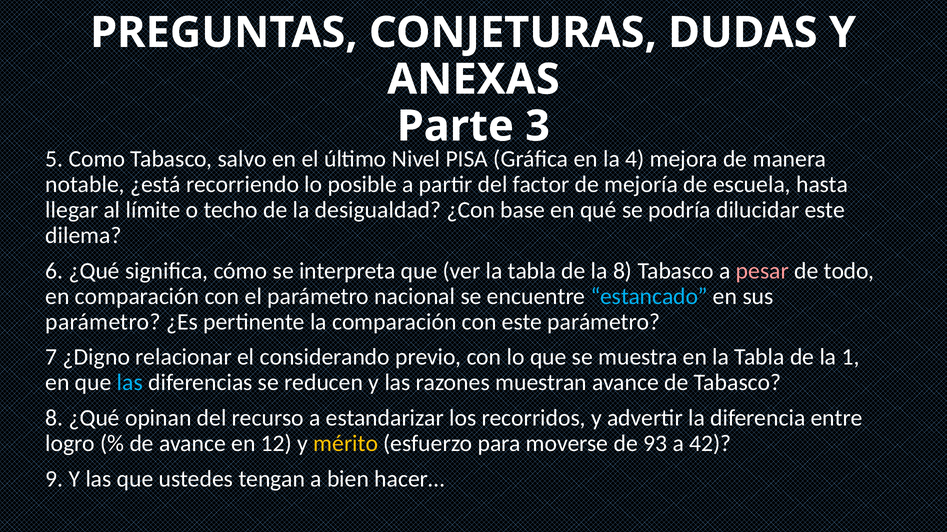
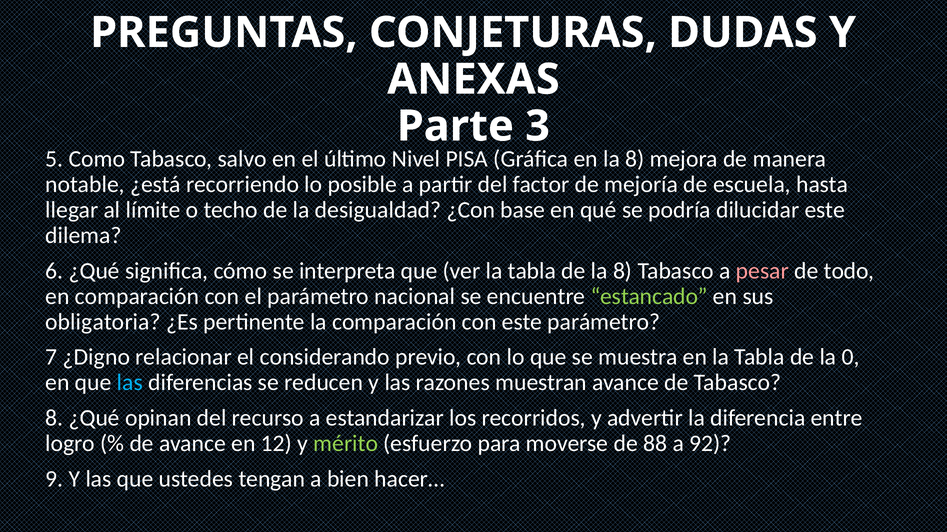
en la 4: 4 -> 8
estancado colour: light blue -> light green
parámetro at (103, 322): parámetro -> obligatoria
1: 1 -> 0
mérito colour: yellow -> light green
93: 93 -> 88
42: 42 -> 92
